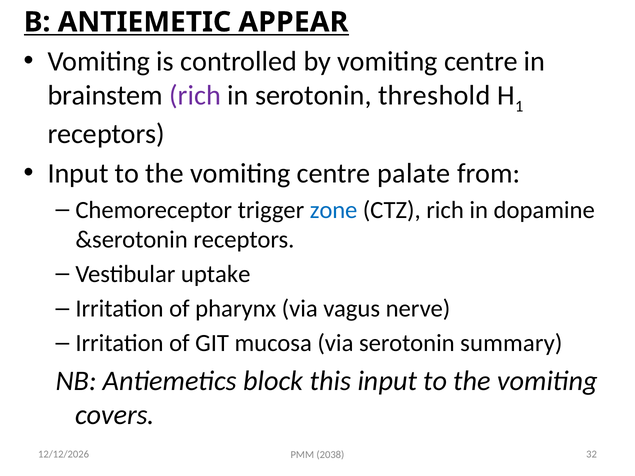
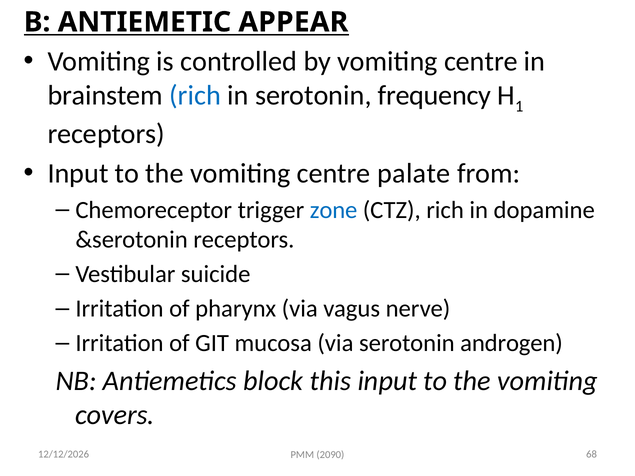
rich at (195, 95) colour: purple -> blue
threshold: threshold -> frequency
uptake: uptake -> suicide
summary: summary -> androgen
32: 32 -> 68
2038: 2038 -> 2090
